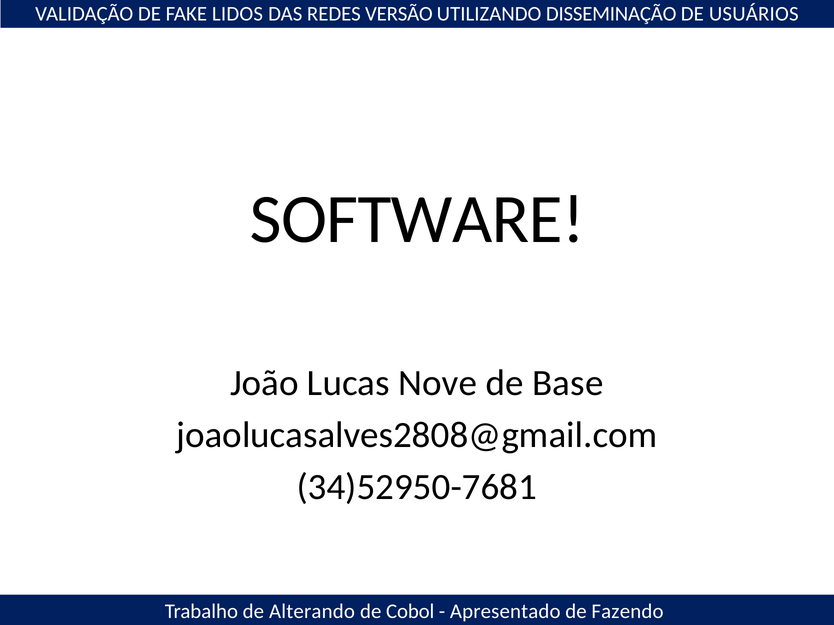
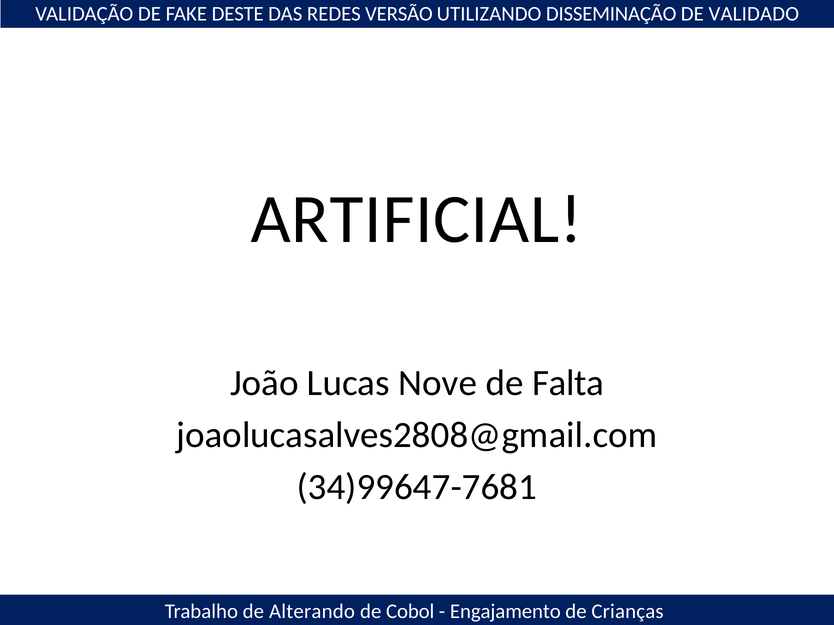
LIDOS: LIDOS -> DESTE
USUÁRIOS: USUÁRIOS -> VALIDADO
SOFTWARE: SOFTWARE -> ARTIFICIAL
Base: Base -> Falta
34)52950-7681: 34)52950-7681 -> 34)99647-7681
Apresentado: Apresentado -> Engajamento
Fazendo: Fazendo -> Crianças
